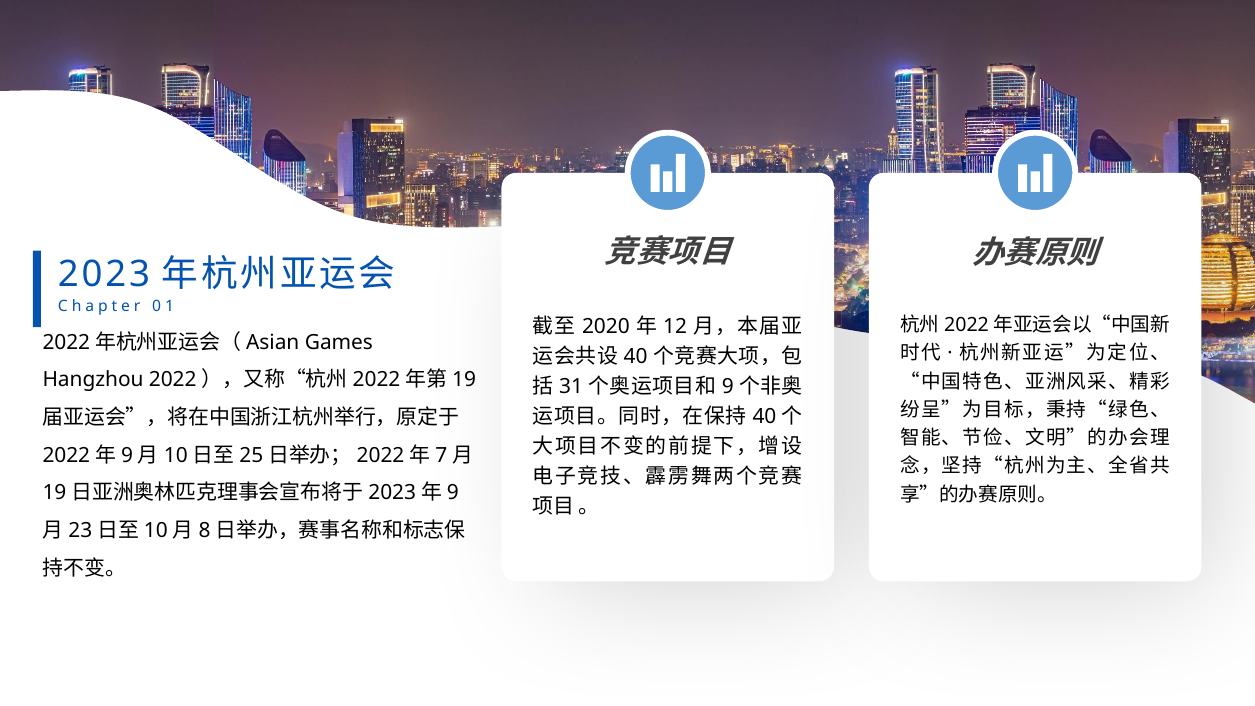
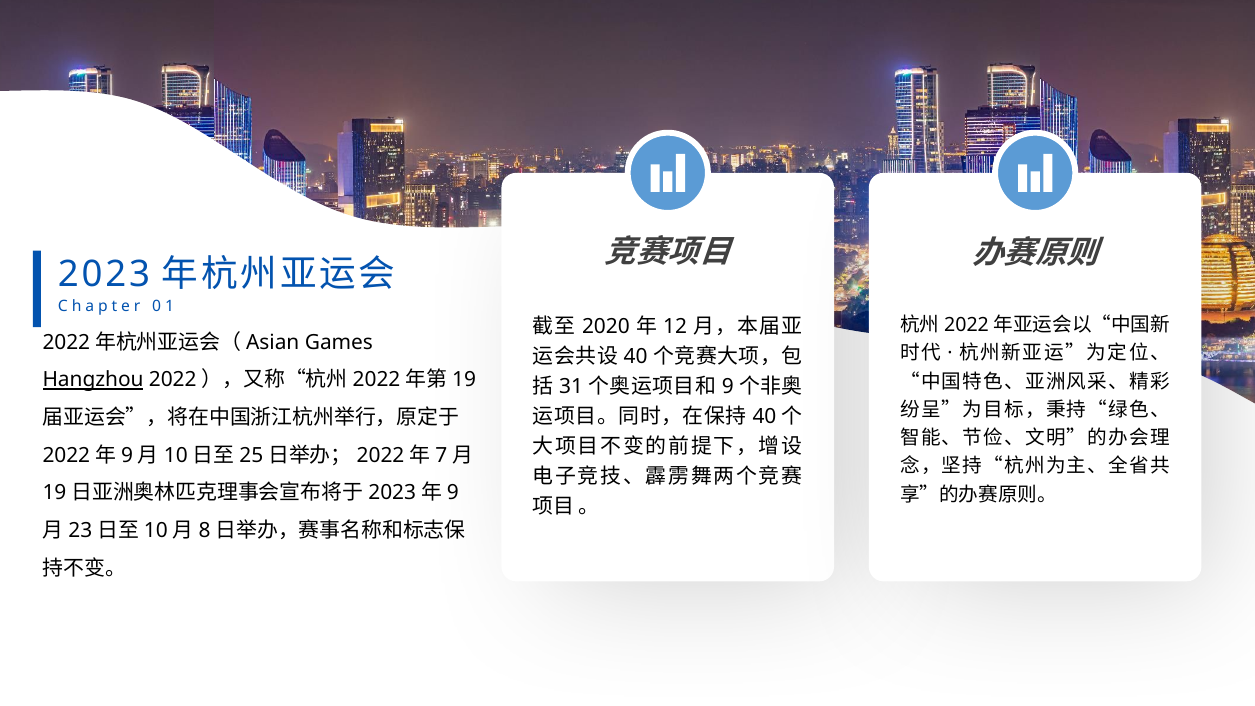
Hangzhou underline: none -> present
